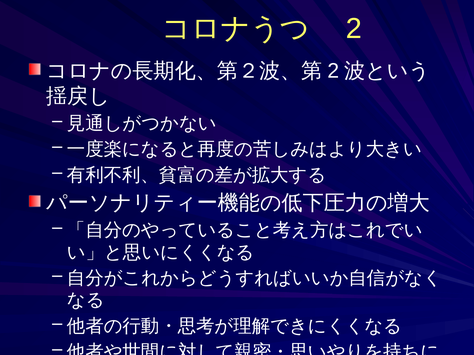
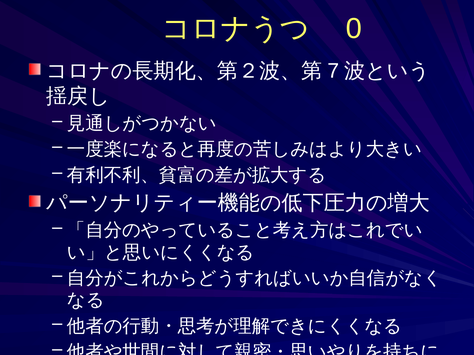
2 at (354, 29): 2 -> 0
2 at (333, 71): 2 -> 7
